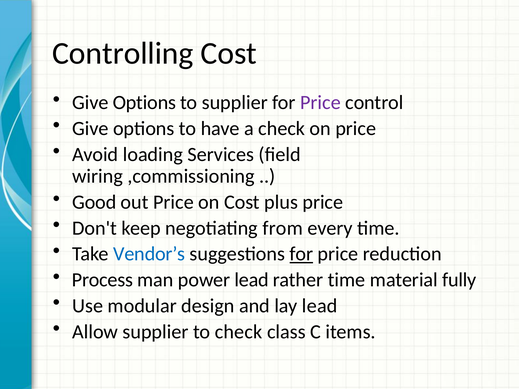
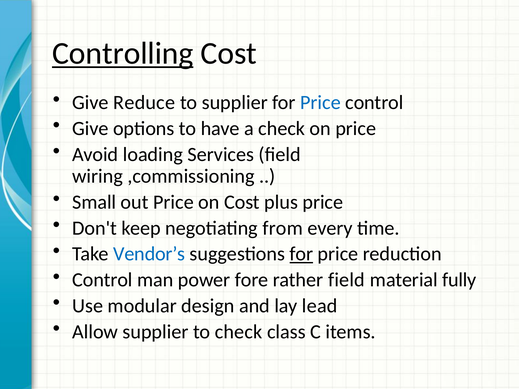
Controlling underline: none -> present
Options at (144, 103): Options -> Reduce
Price at (320, 103) colour: purple -> blue
Good: Good -> Small
Process at (102, 280): Process -> Control
power lead: lead -> fore
rather time: time -> field
